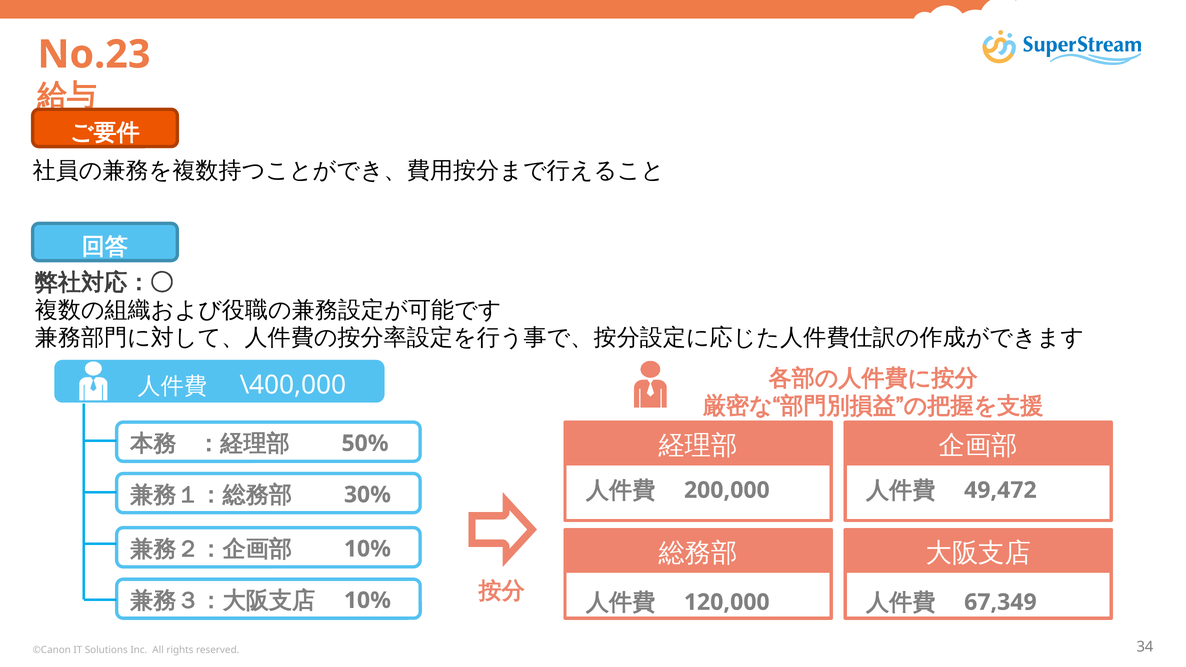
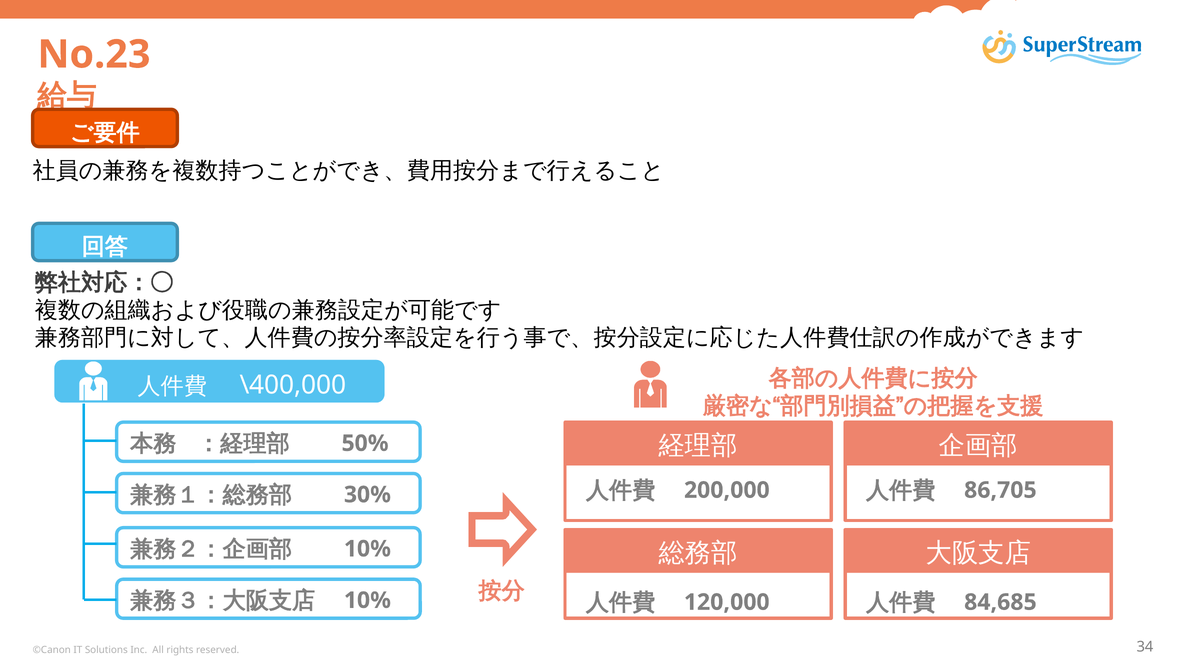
49,472: 49,472 -> 86,705
67,349: 67,349 -> 84,685
